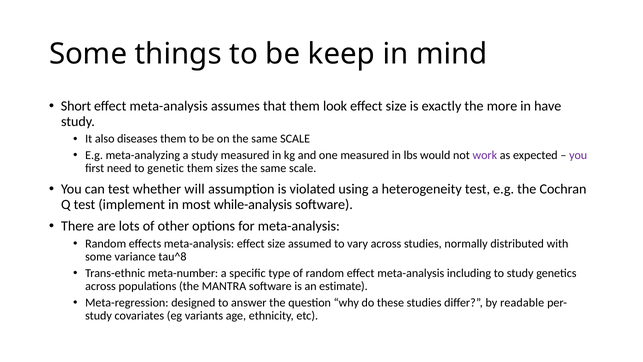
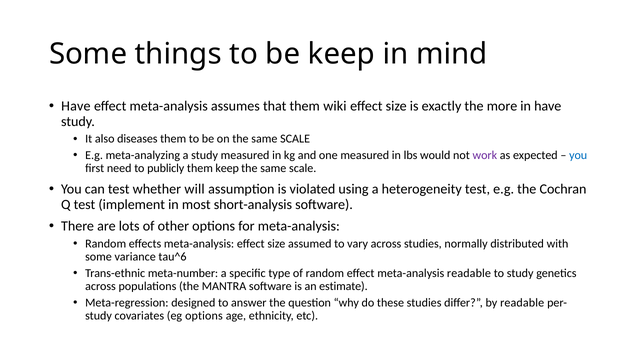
Short at (76, 106): Short -> Have
look: look -> wiki
you at (578, 155) colour: purple -> blue
genetic: genetic -> publicly
them sizes: sizes -> keep
while-analysis: while-analysis -> short-analysis
tau^8: tau^8 -> tau^6
meta-analysis including: including -> readable
eg variants: variants -> options
